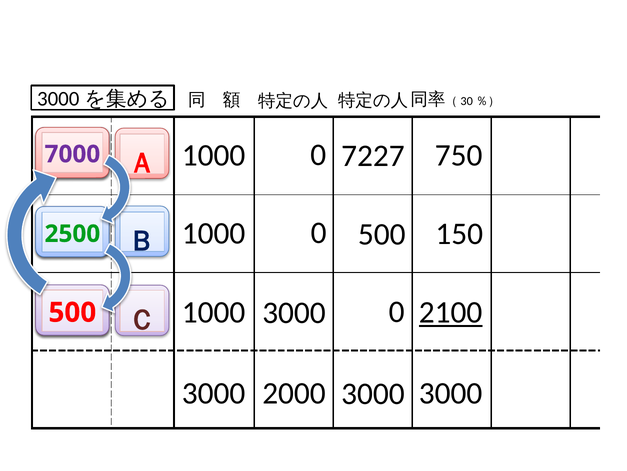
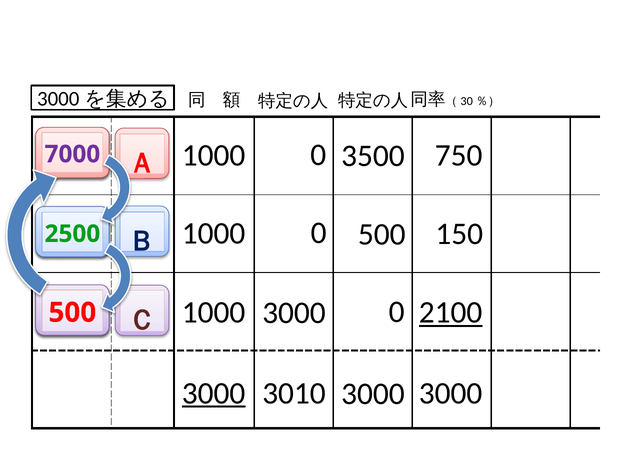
7227: 7227 -> 3500
3000 at (214, 393) underline: none -> present
2000: 2000 -> 3010
